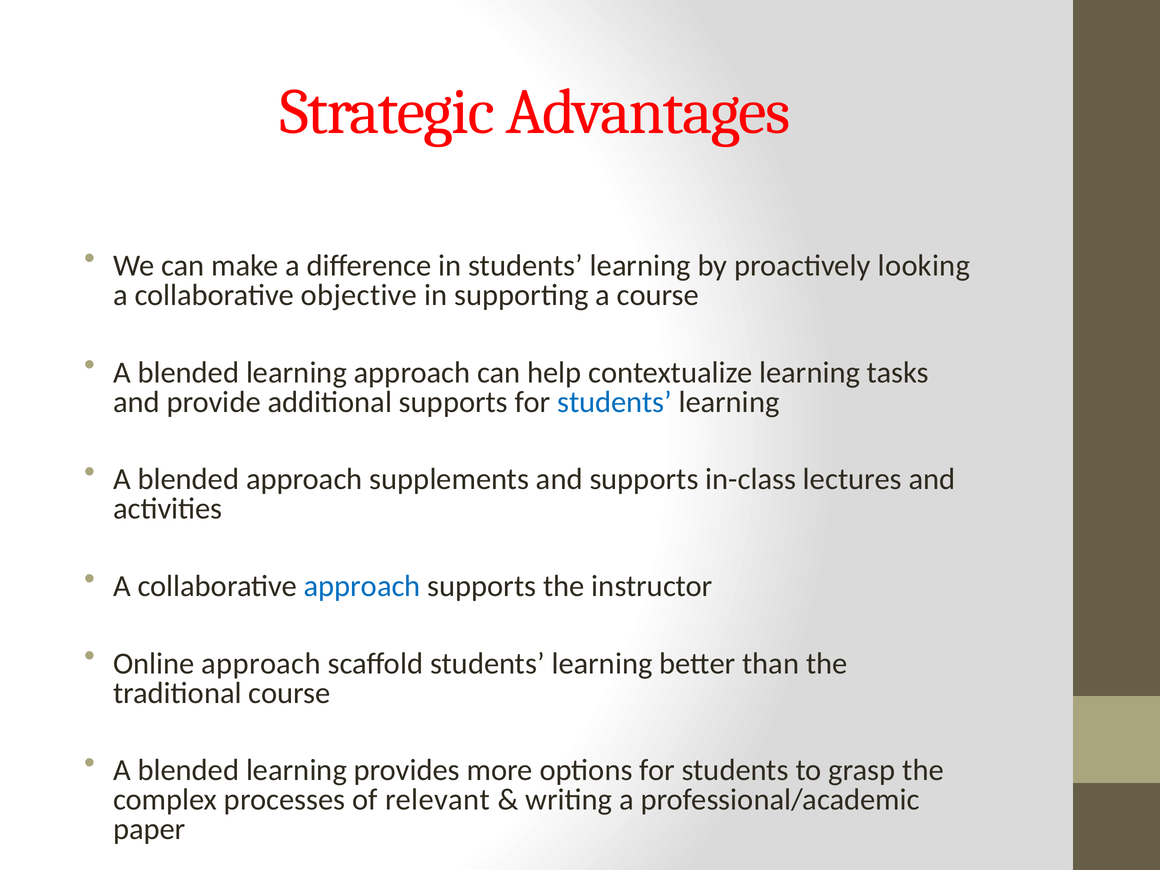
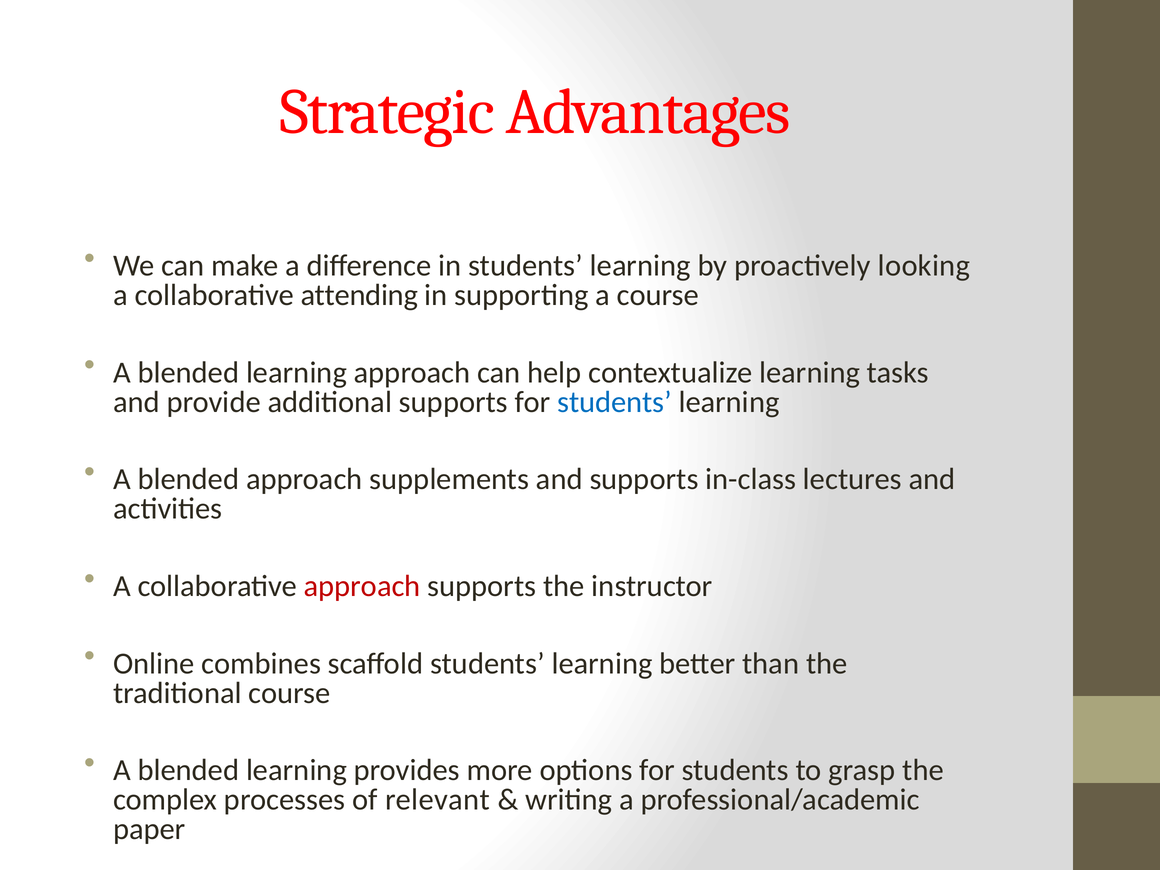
objective: objective -> attending
approach at (362, 586) colour: blue -> red
Online approach: approach -> combines
